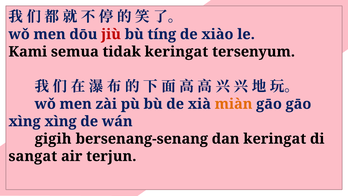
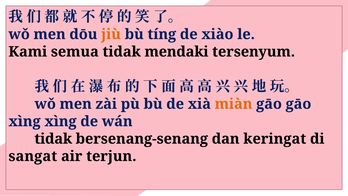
jiù colour: red -> orange
tidak keringat: keringat -> mendaki
gigih at (53, 139): gigih -> tidak
